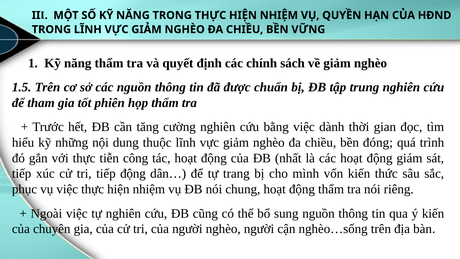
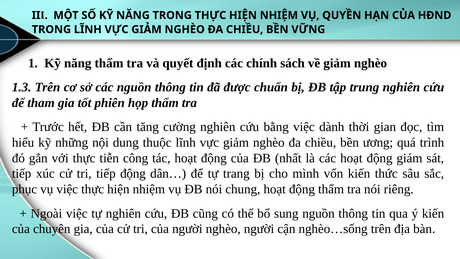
1.5: 1.5 -> 1.3
đóng: đóng -> ương
